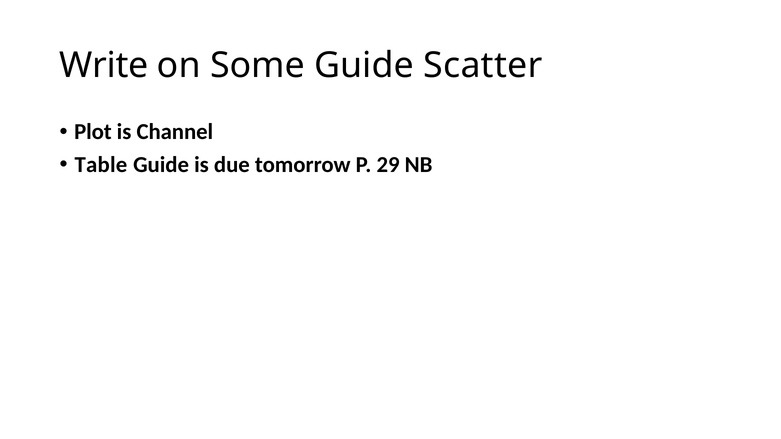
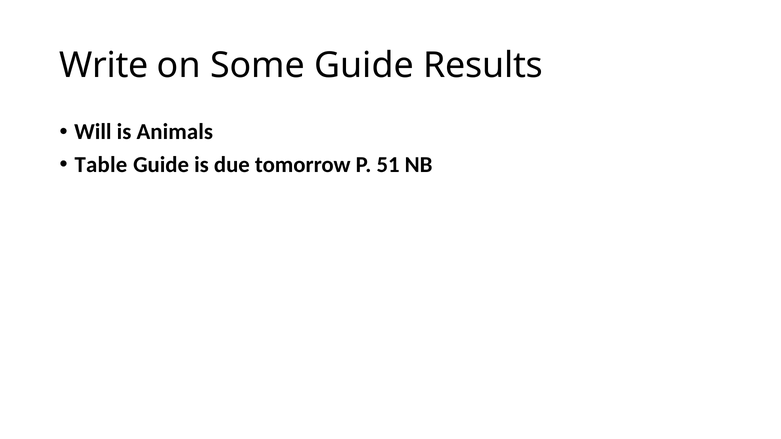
Scatter: Scatter -> Results
Plot: Plot -> Will
Channel: Channel -> Animals
29: 29 -> 51
